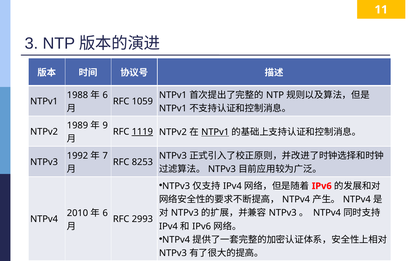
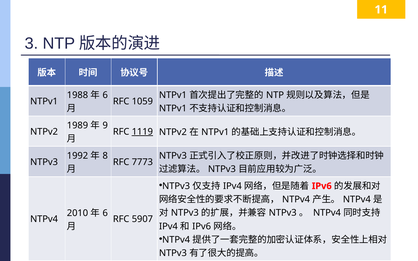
NTPv1 at (215, 132) underline: present -> none
7: 7 -> 8
8253: 8253 -> 7773
2993: 2993 -> 5907
